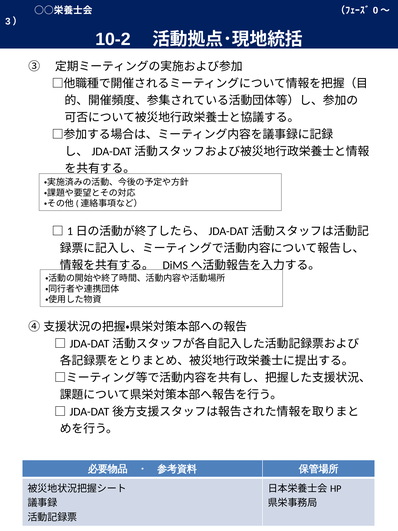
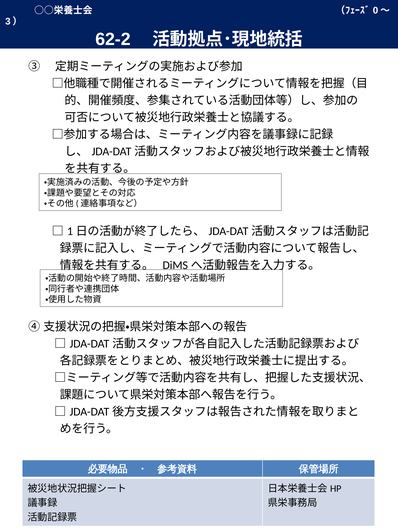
10-2: 10-2 -> 62-2
